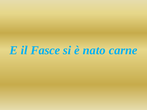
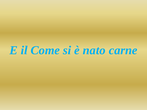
Fasce: Fasce -> Come
